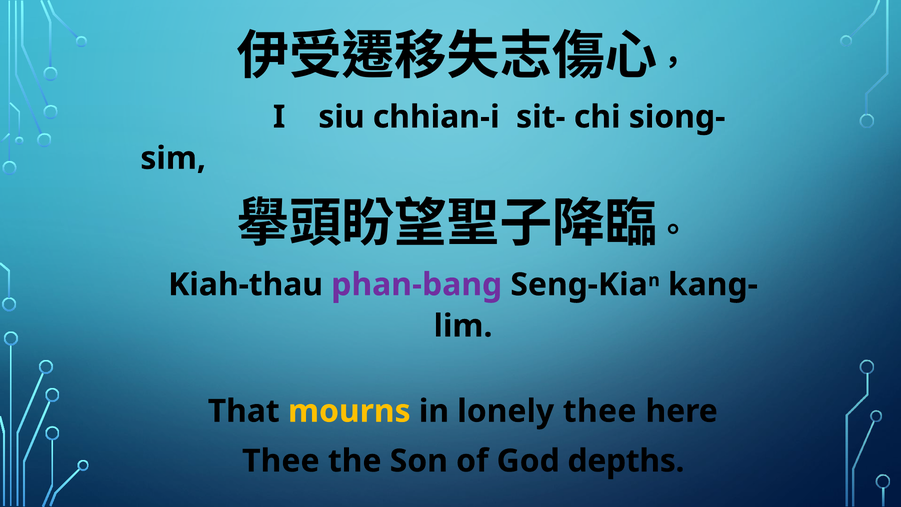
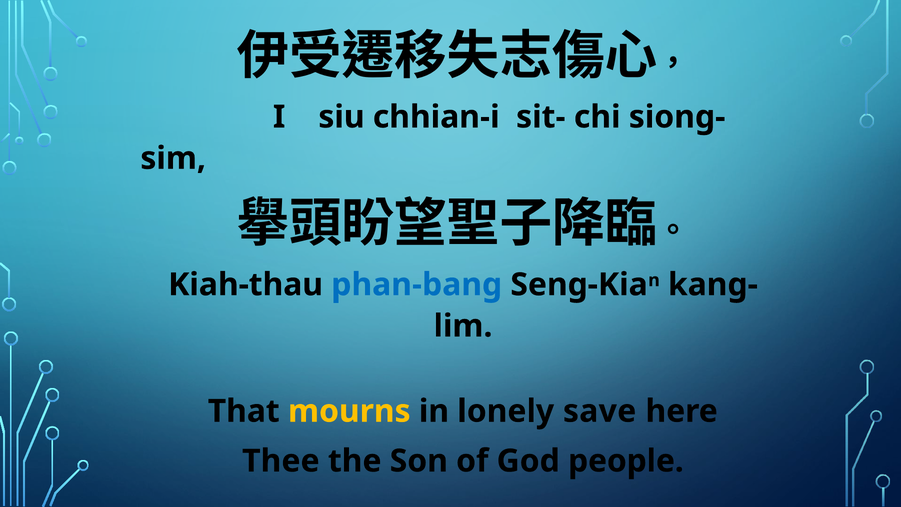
phan-bang colour: purple -> blue
lonely thee: thee -> save
depths: depths -> people
